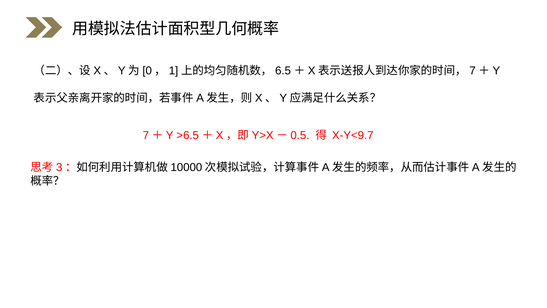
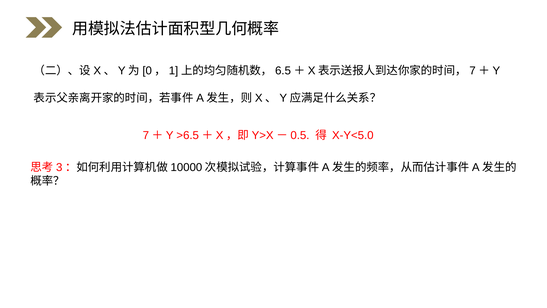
X-Y<9.7: X-Y<9.7 -> X-Y<5.0
